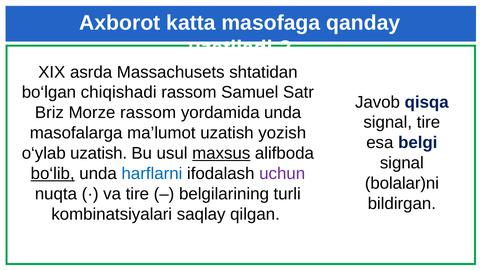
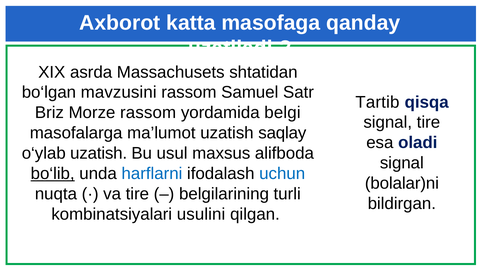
chiqishadi: chiqishadi -> mavzusini
Javob: Javob -> Tartib
yordamida unda: unda -> belgi
yozish: yozish -> saqlay
belgi: belgi -> oladi
maxsus underline: present -> none
uchun colour: purple -> blue
saqlay: saqlay -> usulini
